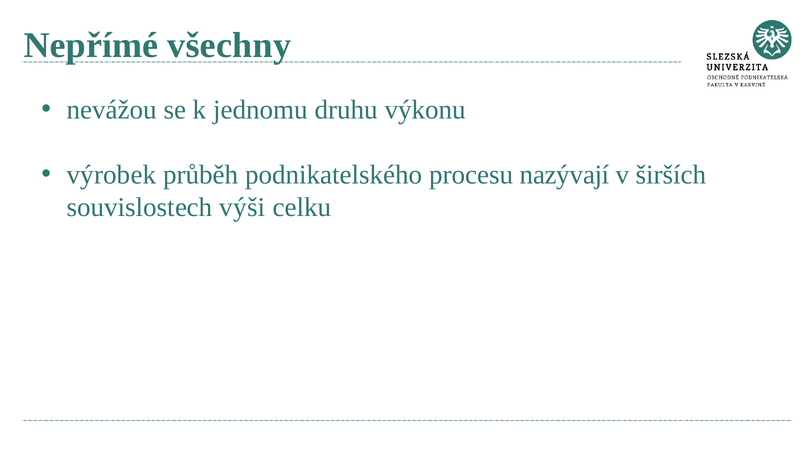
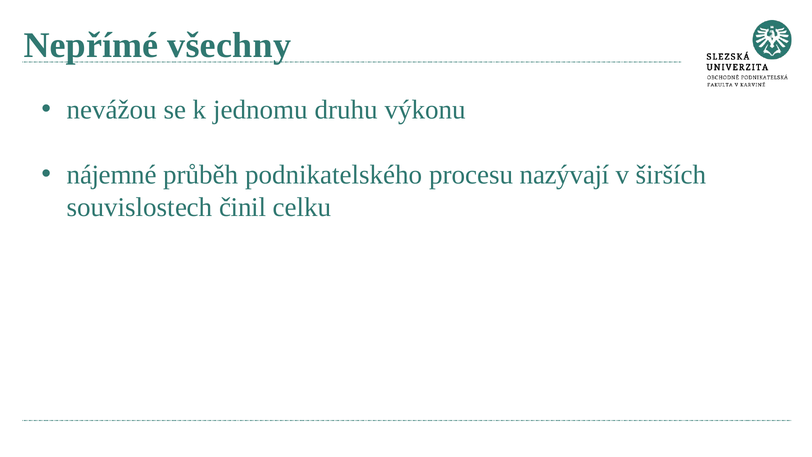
výrobek: výrobek -> nájemné
výši: výši -> činil
